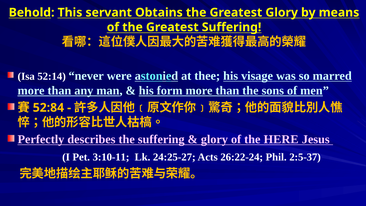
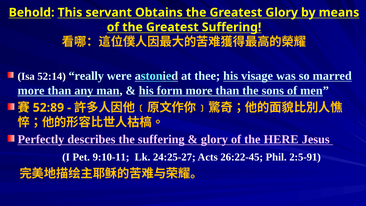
never: never -> really
52:84: 52:84 -> 52:89
3:10-11: 3:10-11 -> 9:10-11
26:22-24: 26:22-24 -> 26:22-45
2:5-37: 2:5-37 -> 2:5-91
